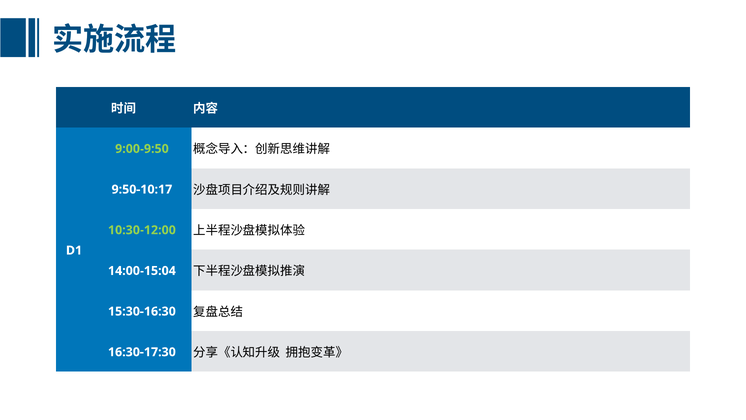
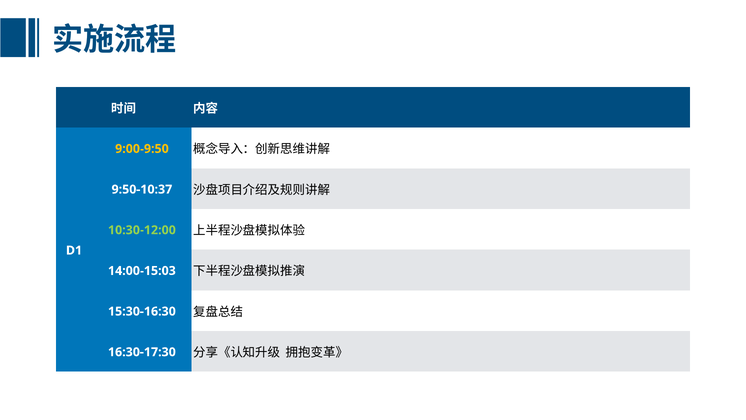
9:00-9:50 colour: light green -> yellow
9:50-10:17: 9:50-10:17 -> 9:50-10:37
14:00-15:04: 14:00-15:04 -> 14:00-15:03
